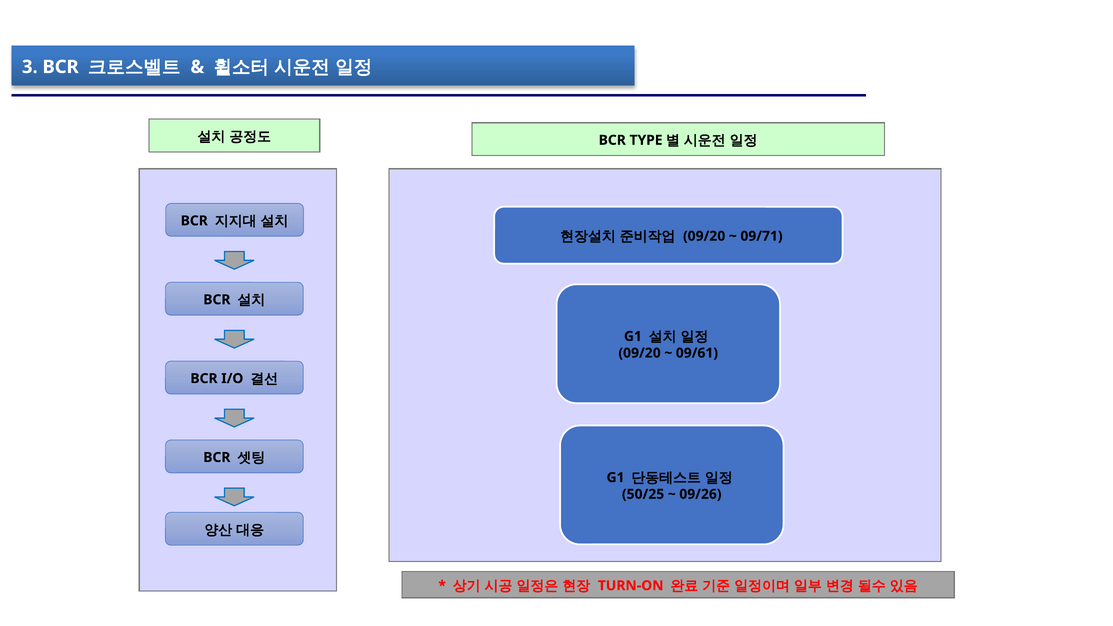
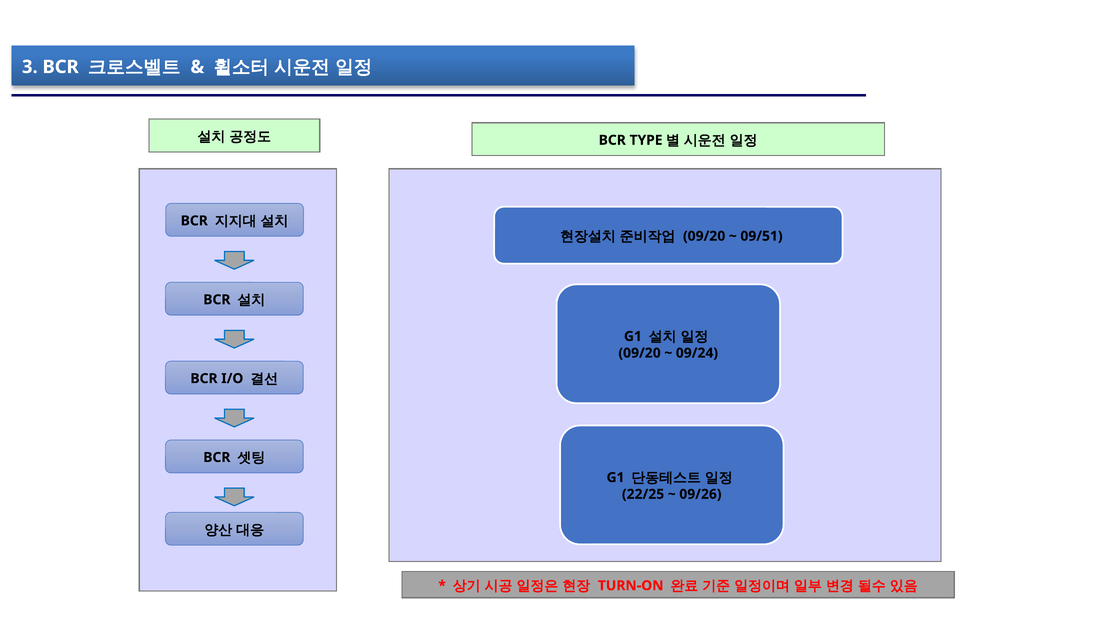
09/71: 09/71 -> 09/51
09/61: 09/61 -> 09/24
50/25: 50/25 -> 22/25
